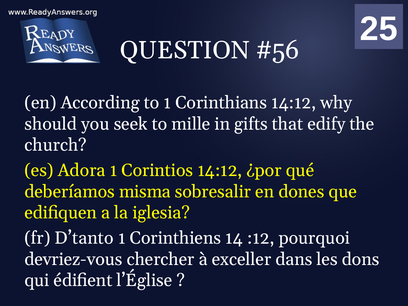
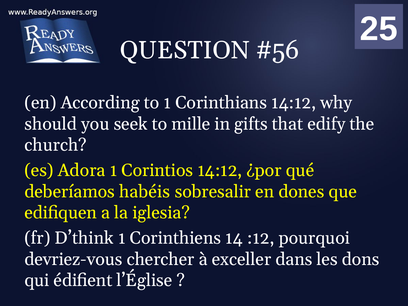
misma: misma -> habéis
D’tanto: D’tanto -> D’think
